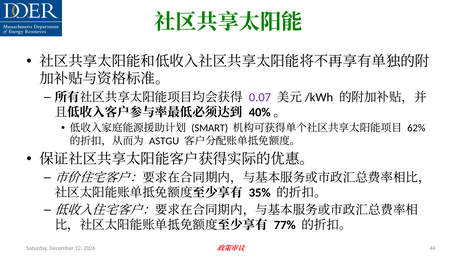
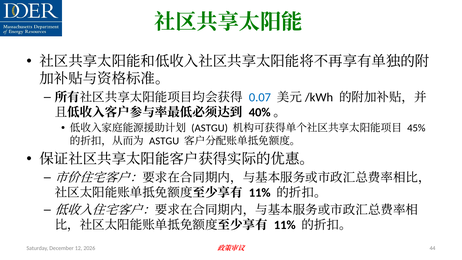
0.07 colour: purple -> blue
SMART at (210, 128): SMART -> ASTGU
62%: 62% -> 45%
35% at (260, 192): 35% -> 11%
77% at (285, 225): 77% -> 11%
